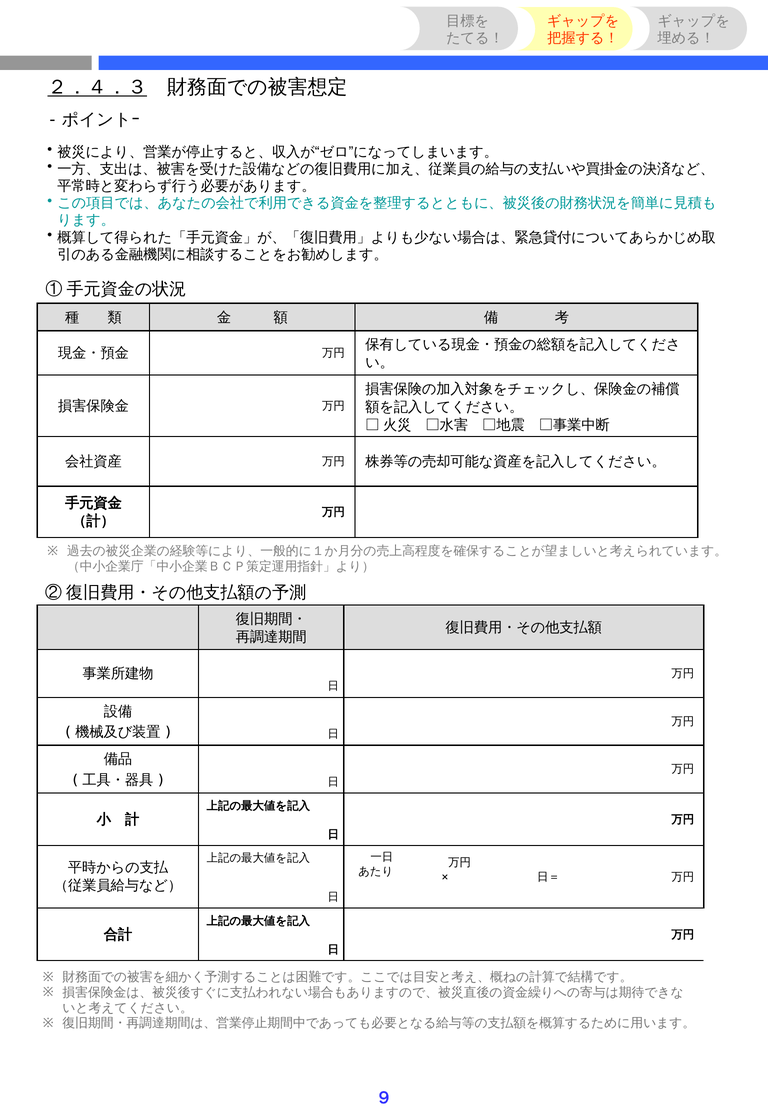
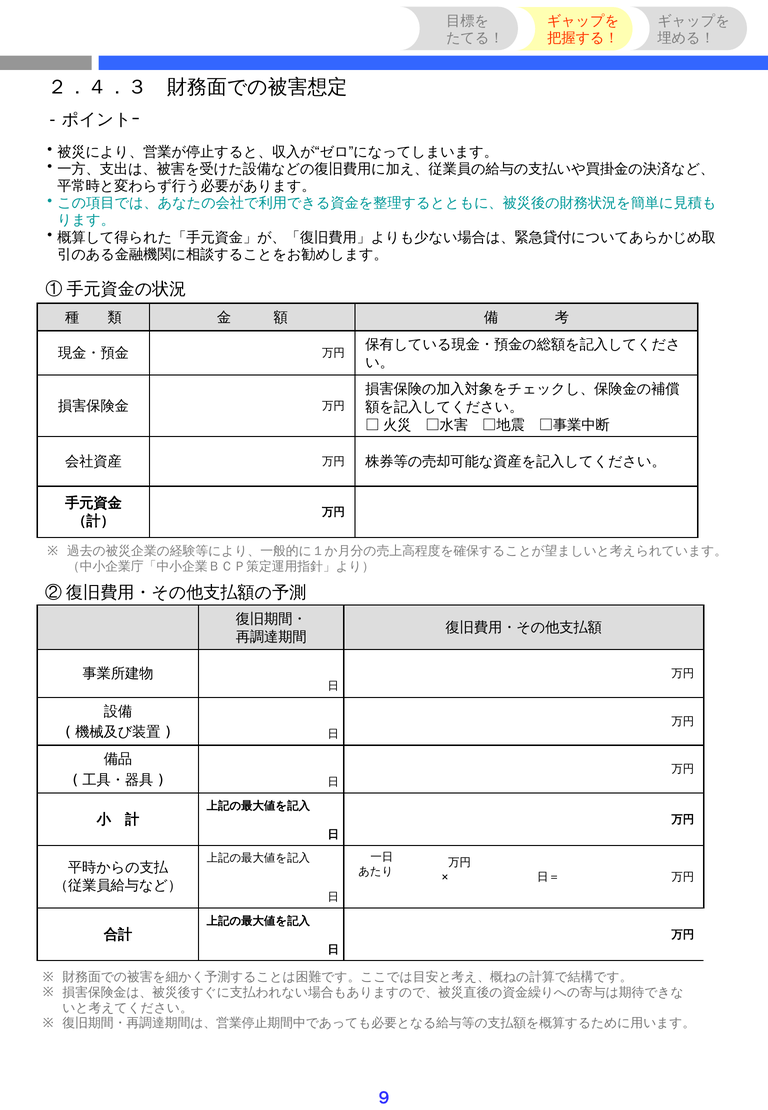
２．４．３ underline: present -> none
